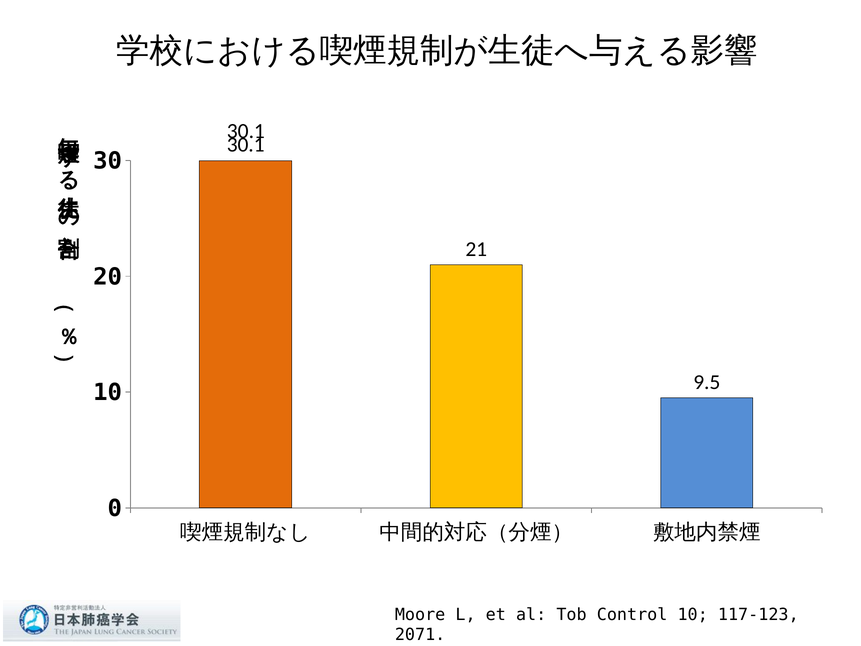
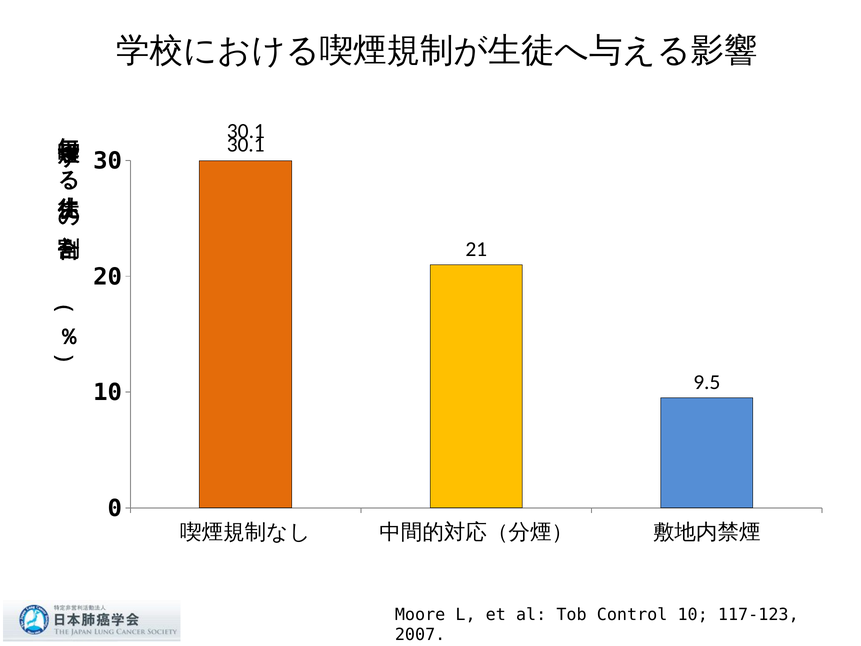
2071: 2071 -> 2007
